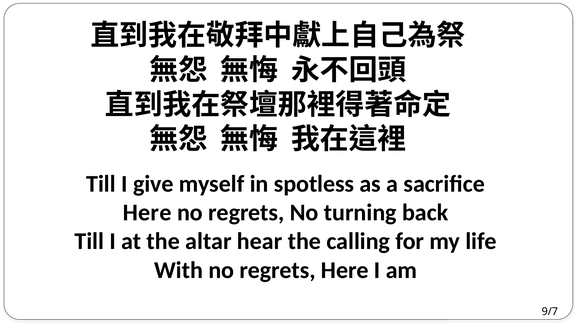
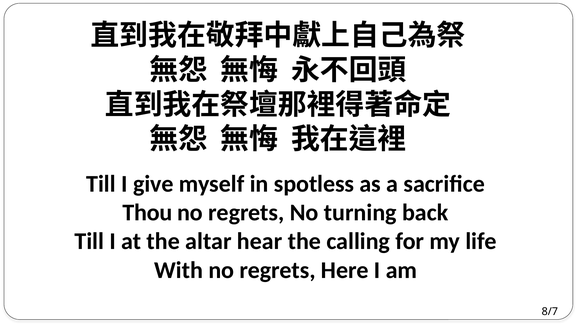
Here at (147, 213): Here -> Thou
9/7: 9/7 -> 8/7
